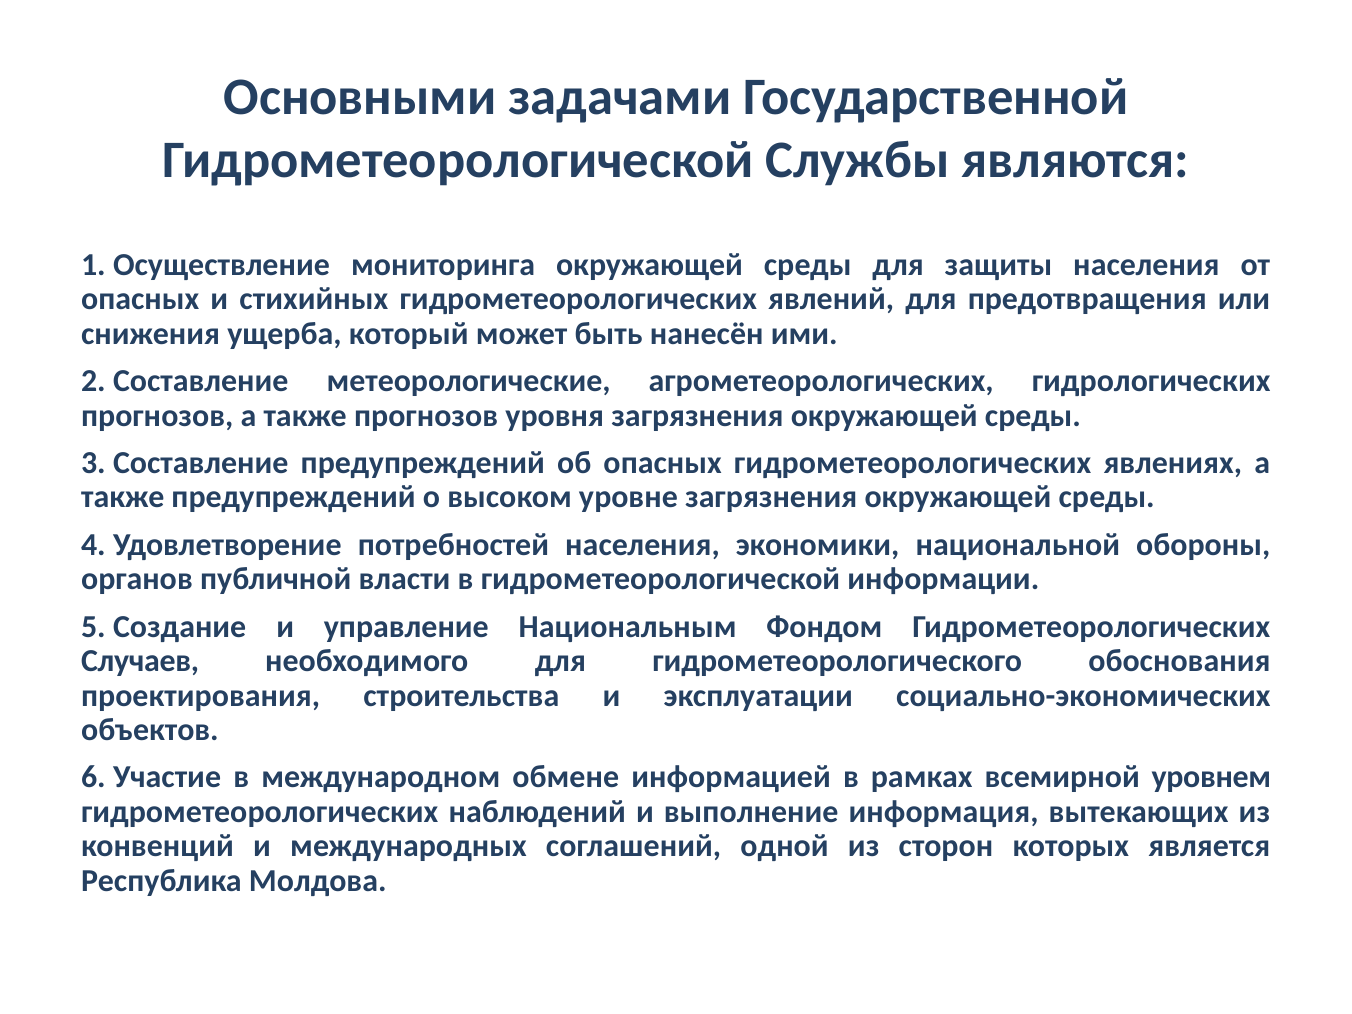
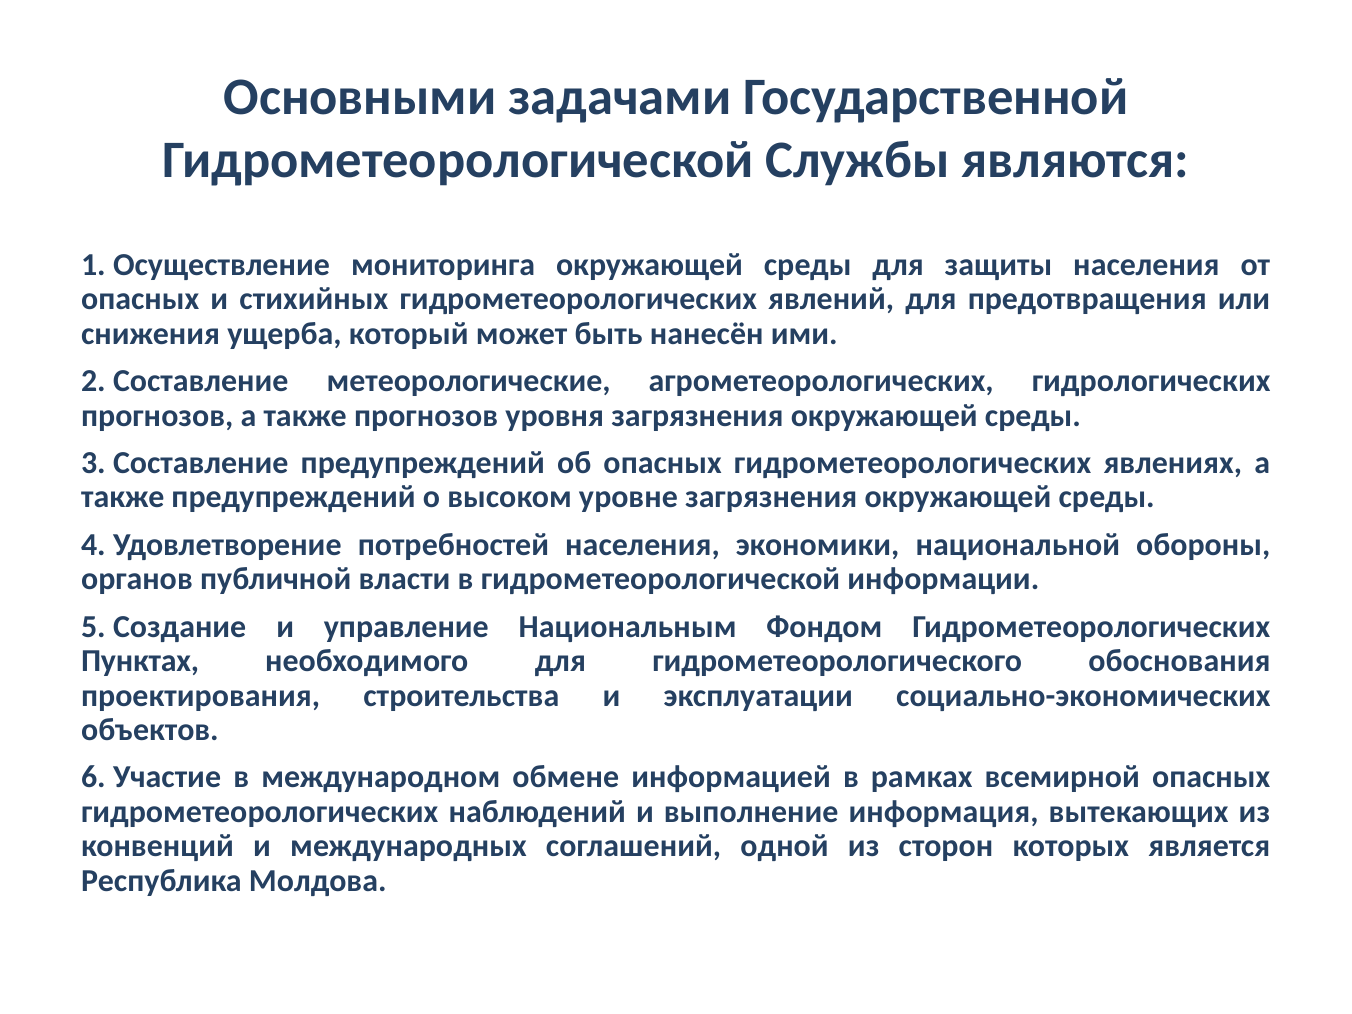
Случаев: Случаев -> Пунктах
всемирной уровнем: уровнем -> опасных
